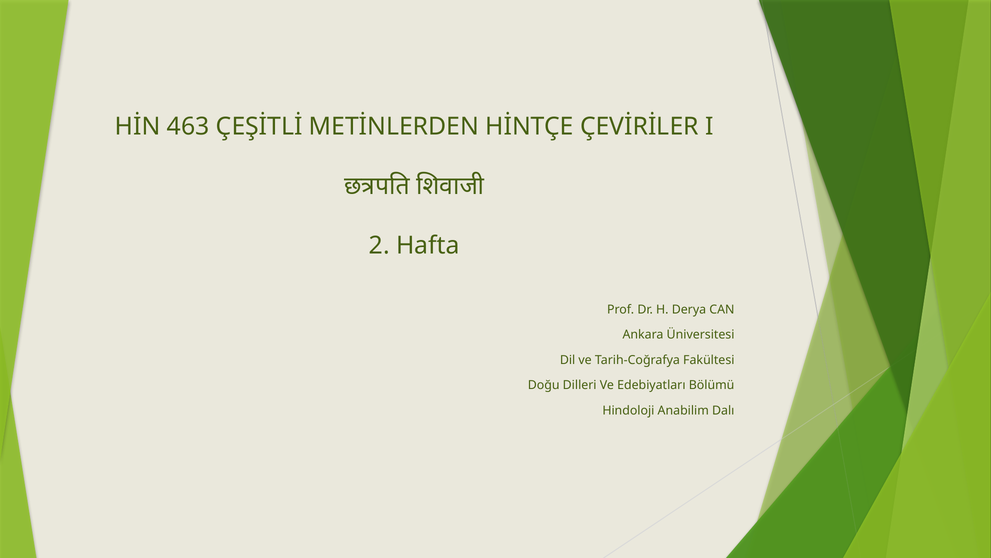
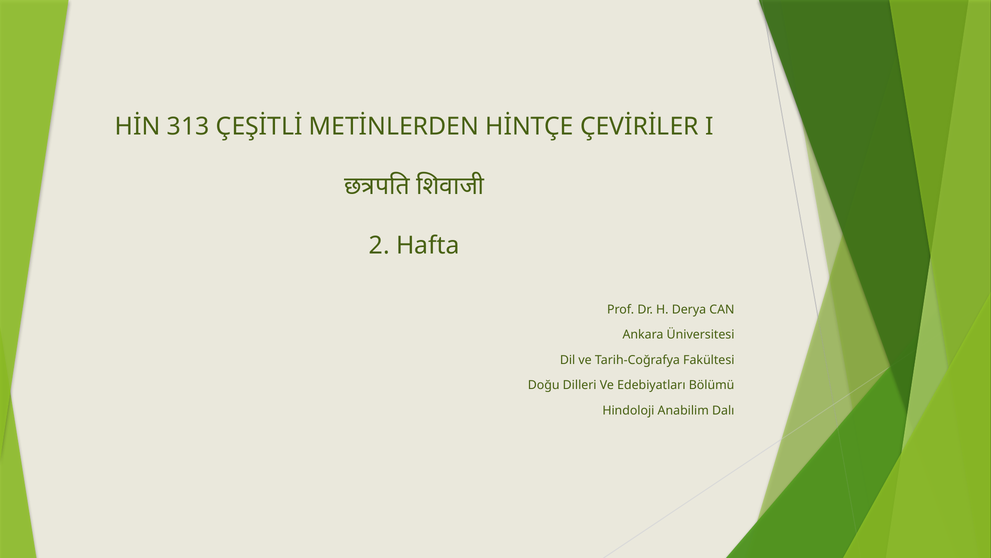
463: 463 -> 313
